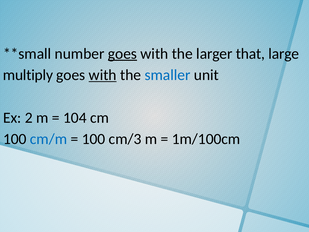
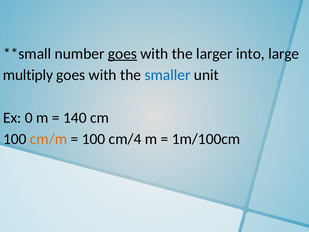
that: that -> into
with at (103, 75) underline: present -> none
2: 2 -> 0
104: 104 -> 140
cm/m colour: blue -> orange
cm/3: cm/3 -> cm/4
